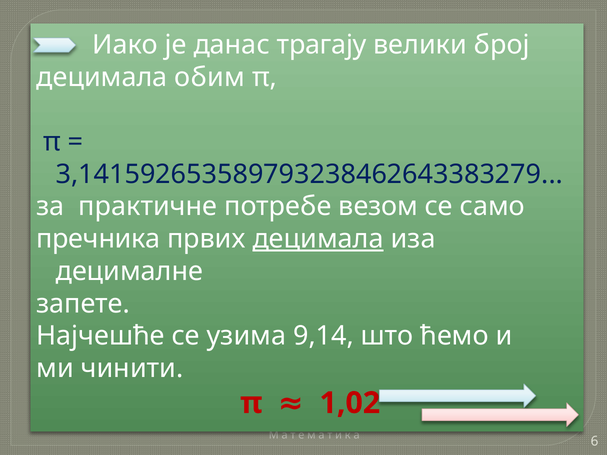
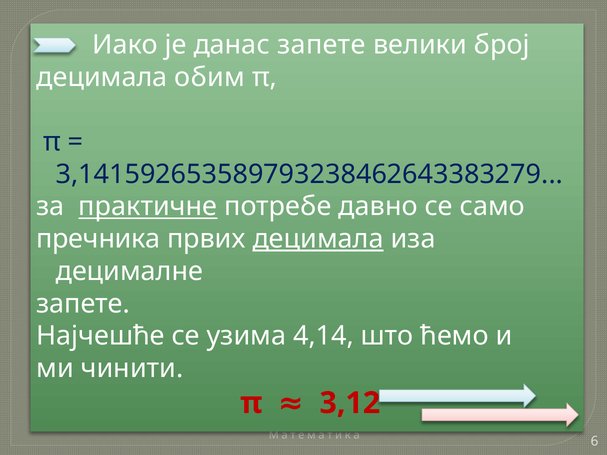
данас трагају: трагају -> запете
практичне underline: none -> present
везом: везом -> давно
9,14: 9,14 -> 4,14
1,02: 1,02 -> 3,12
